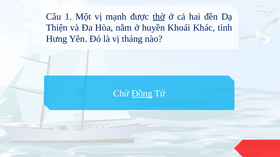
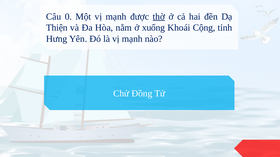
1: 1 -> 0
huyền: huyền -> xuống
Khác: Khác -> Cộng
là vị tháng: tháng -> mạnh
Đồng underline: present -> none
